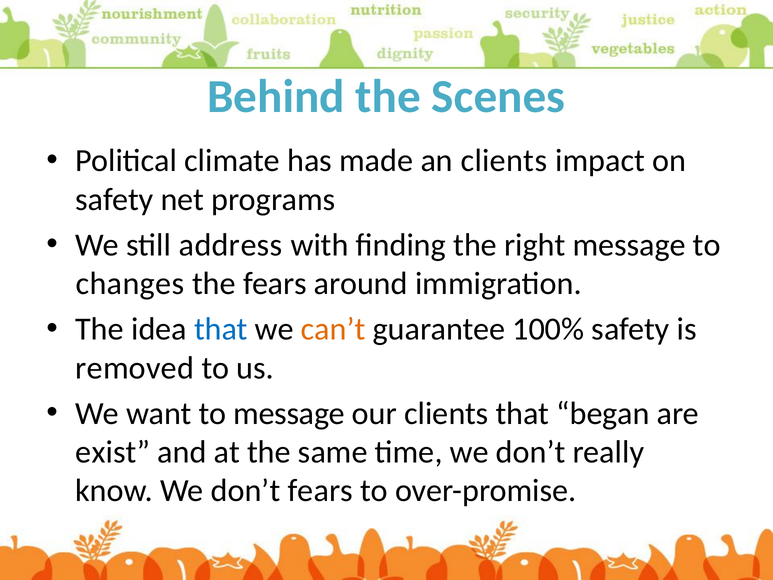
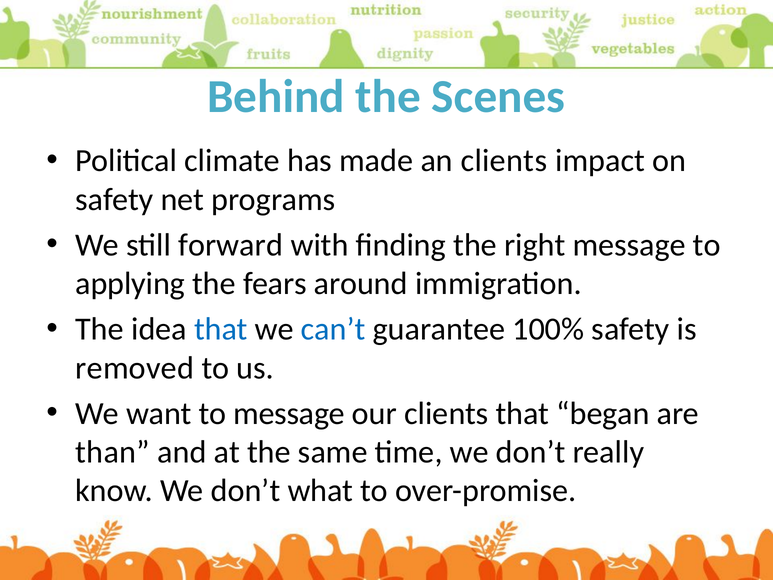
address: address -> forward
changes: changes -> applying
can’t colour: orange -> blue
exist: exist -> than
don’t fears: fears -> what
